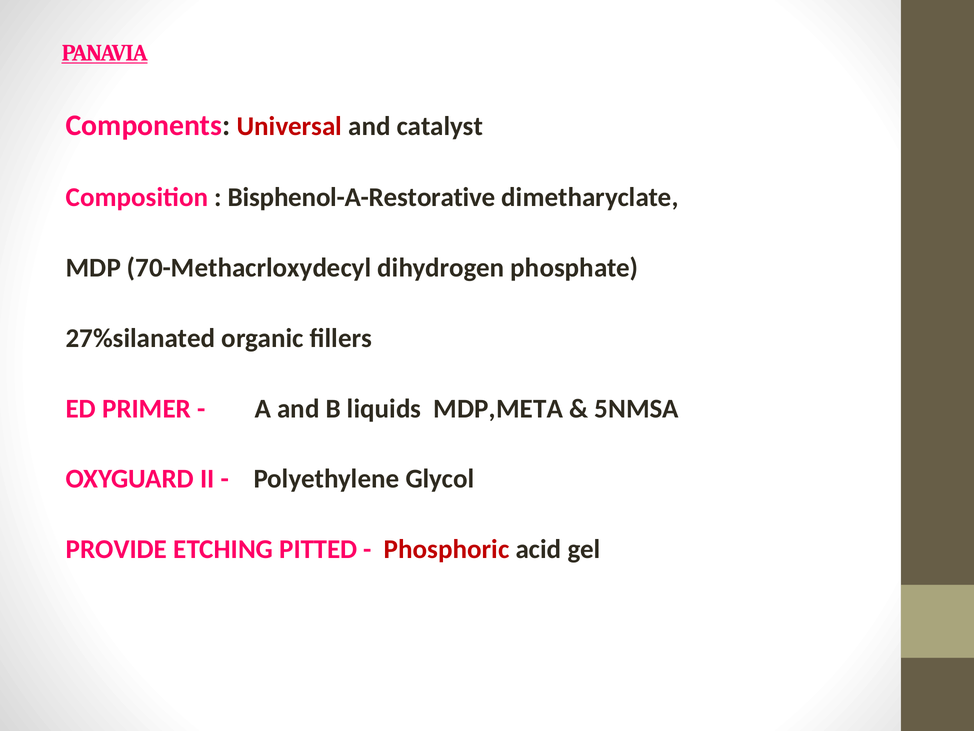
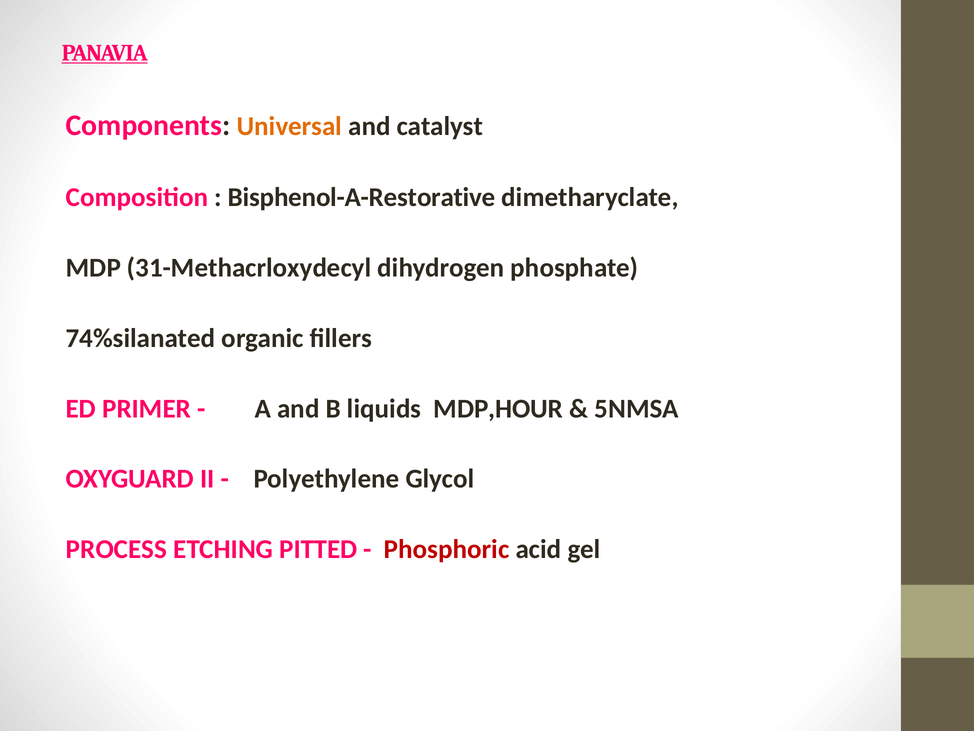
Universal colour: red -> orange
70-Methacrloxydecyl: 70-Methacrloxydecyl -> 31-Methacrloxydecyl
27%silanated: 27%silanated -> 74%silanated
MDP,META: MDP,META -> MDP,HOUR
PROVIDE: PROVIDE -> PROCESS
